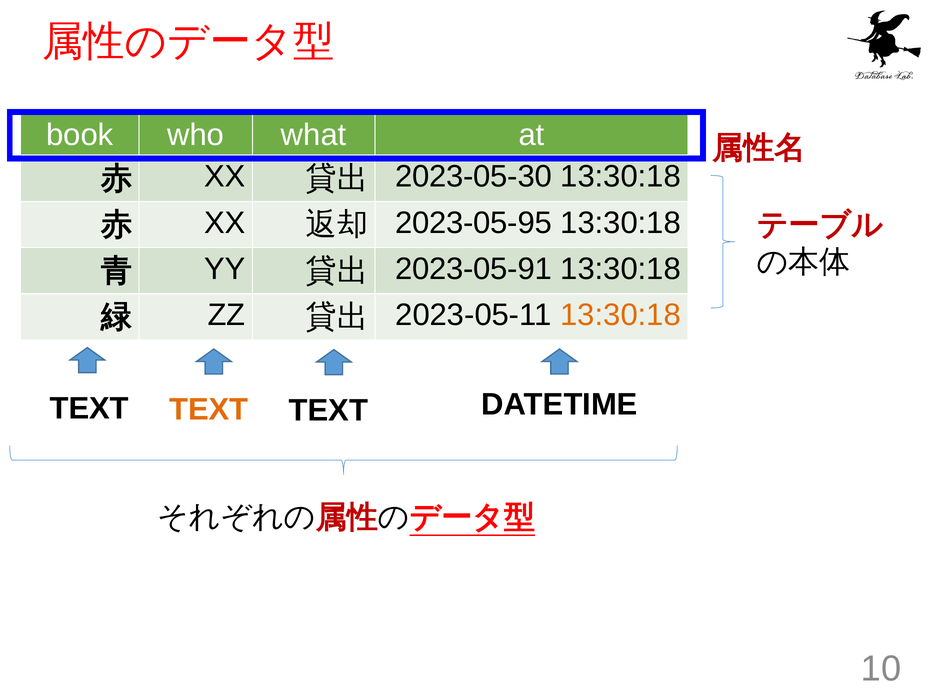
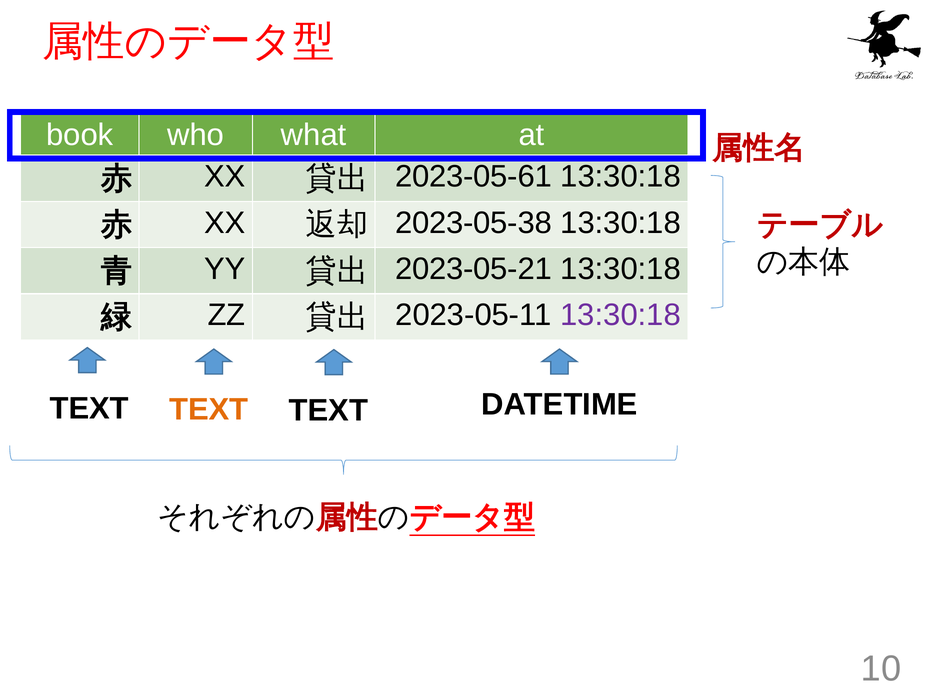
2023-05-30: 2023-05-30 -> 2023-05-61
2023-05-95: 2023-05-95 -> 2023-05-38
2023-05-91: 2023-05-91 -> 2023-05-21
13:30:18 at (621, 315) colour: orange -> purple
